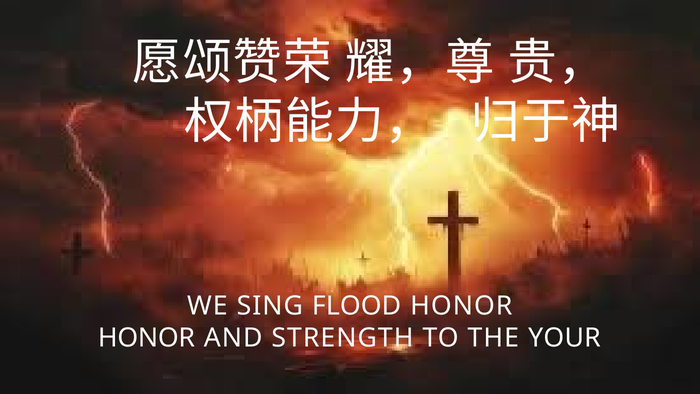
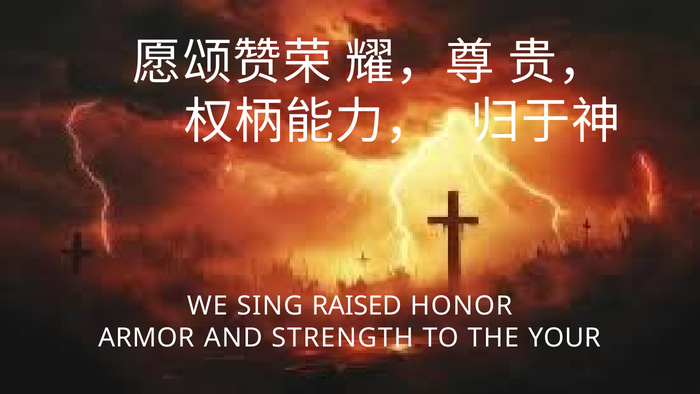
FLOOD: FLOOD -> RAISED
HONOR at (147, 338): HONOR -> ARMOR
